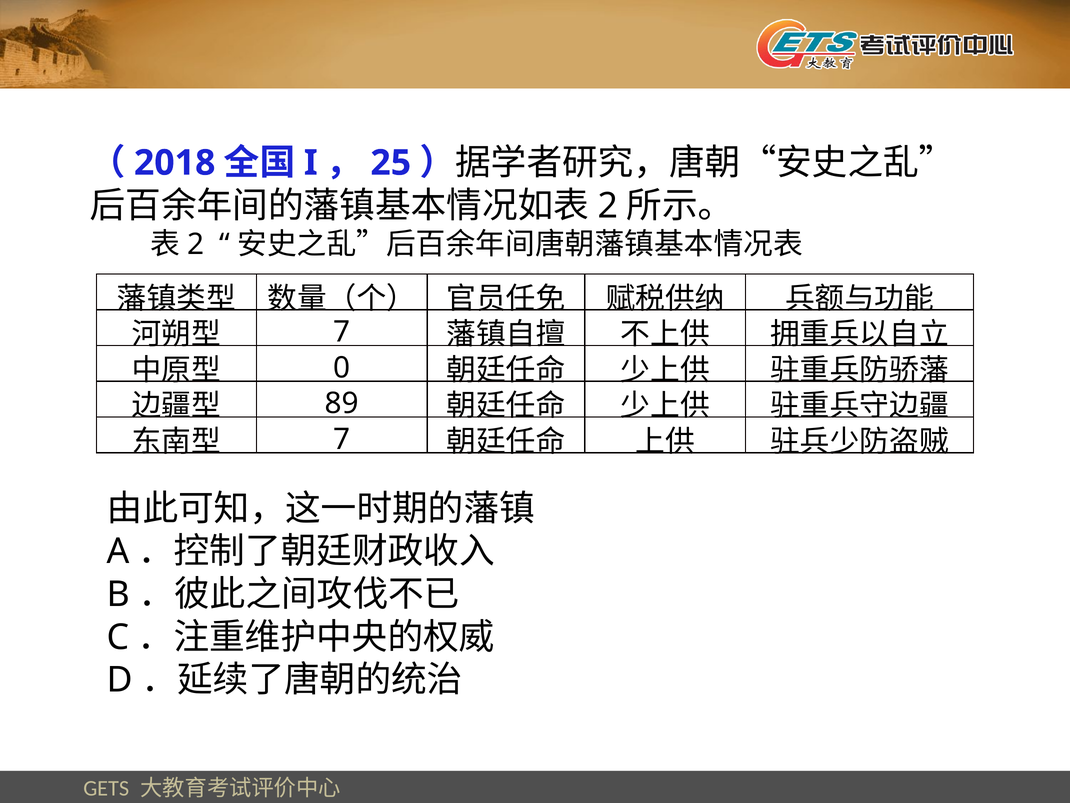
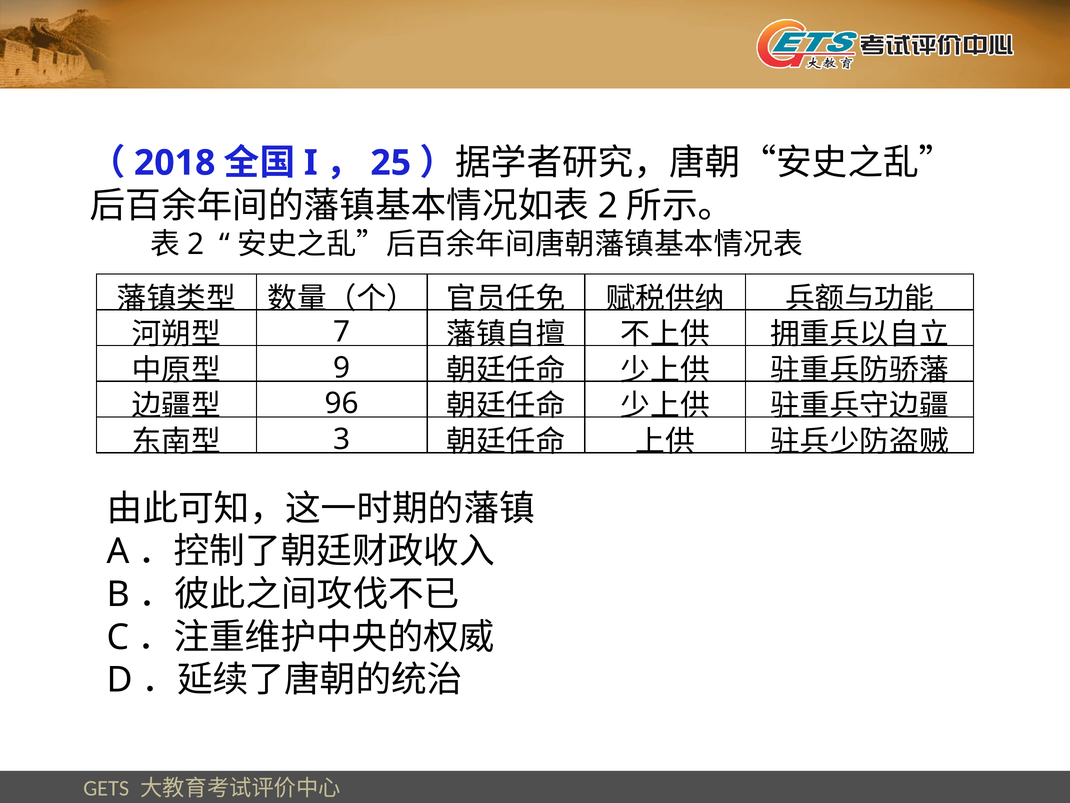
0: 0 -> 9
89: 89 -> 96
7 at (342, 439): 7 -> 3
